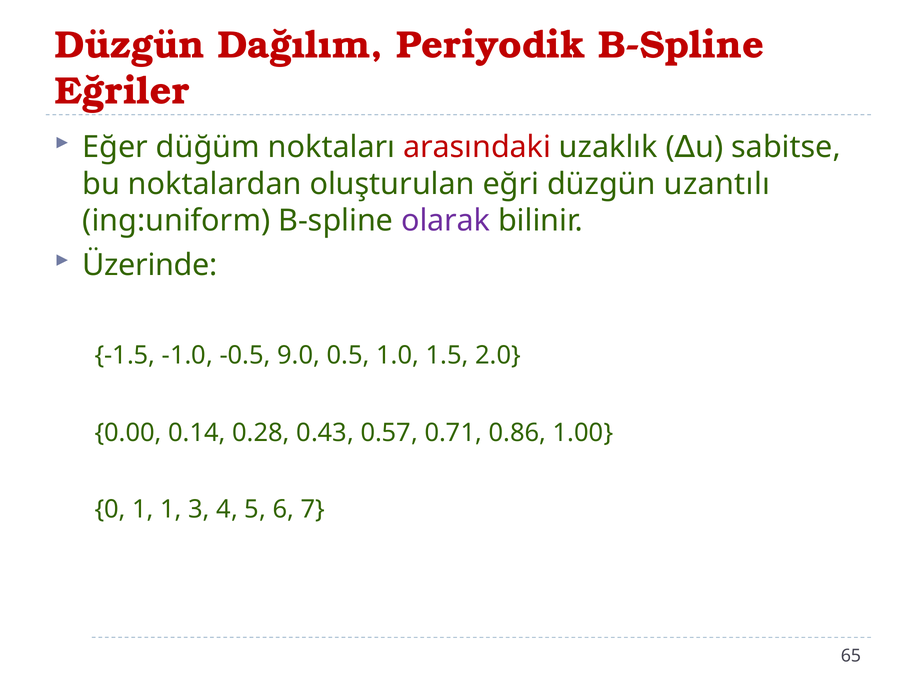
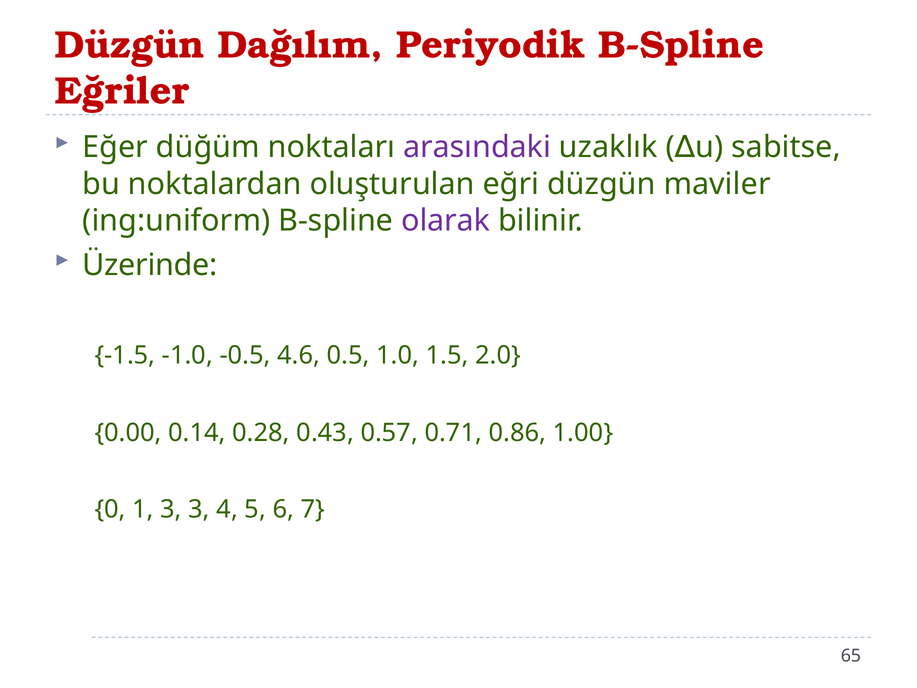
arasındaki colour: red -> purple
uzantılı: uzantılı -> maviler
9.0: 9.0 -> 4.6
1 1: 1 -> 3
